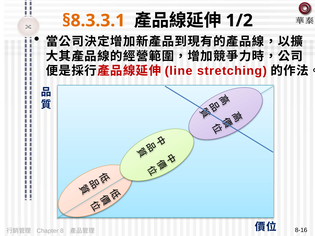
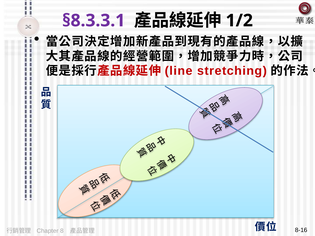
§8.3.3.1 colour: orange -> purple
